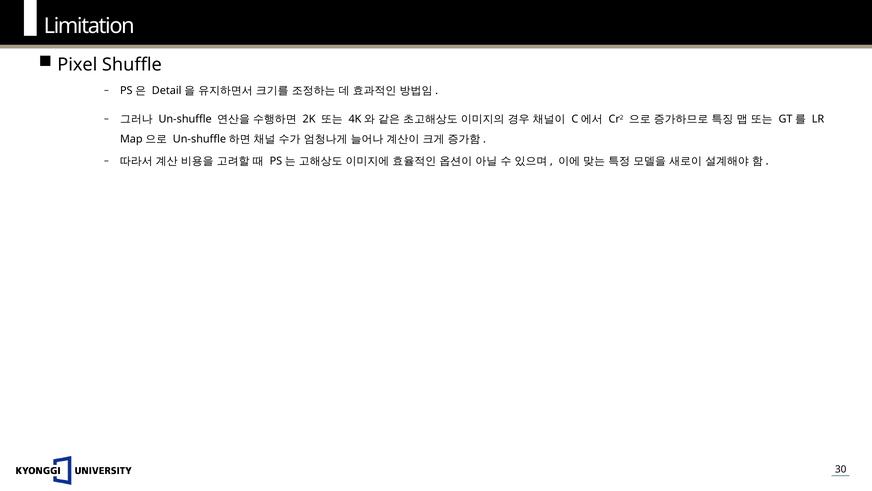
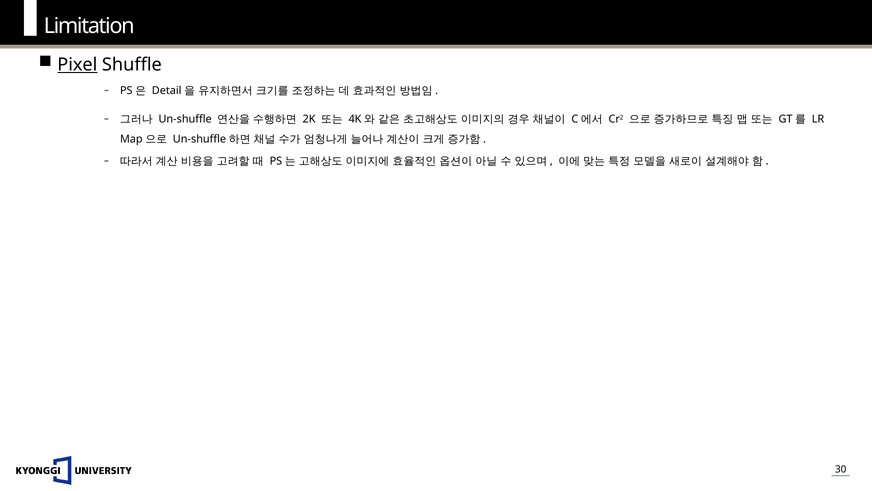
Pixel underline: none -> present
